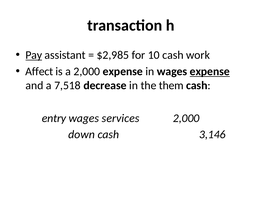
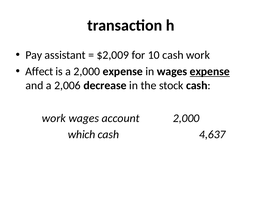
Pay underline: present -> none
$2,985: $2,985 -> $2,009
7,518: 7,518 -> 2,006
them: them -> stock
entry at (54, 118): entry -> work
services: services -> account
down: down -> which
3,146: 3,146 -> 4,637
